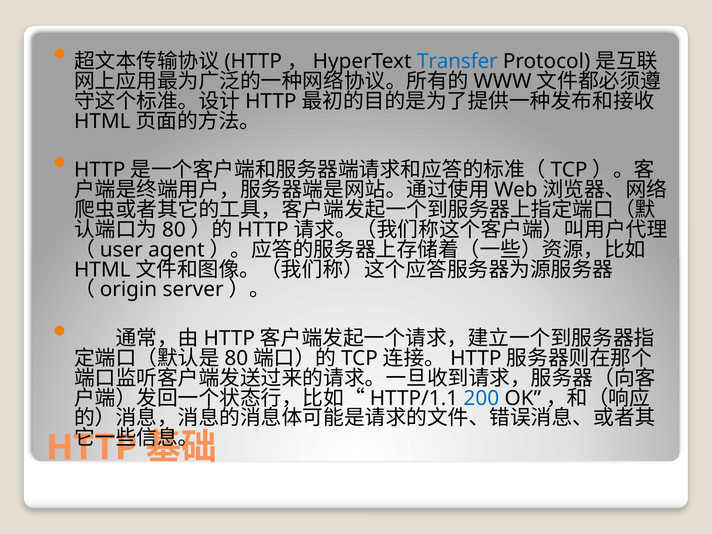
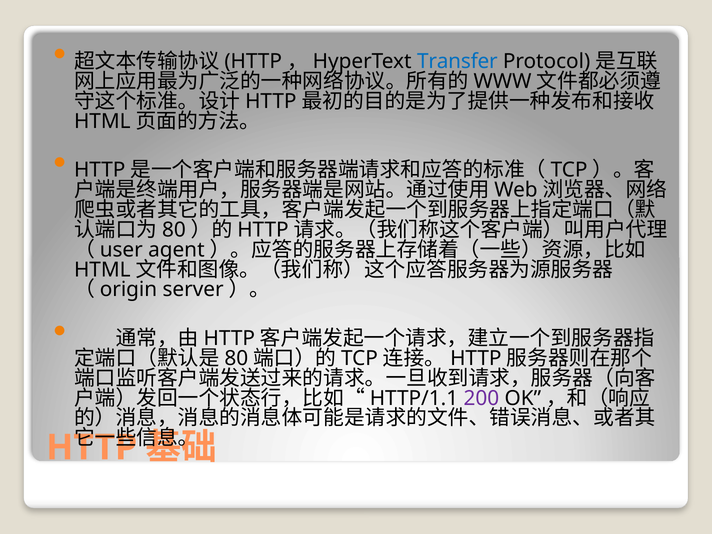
200 colour: blue -> purple
